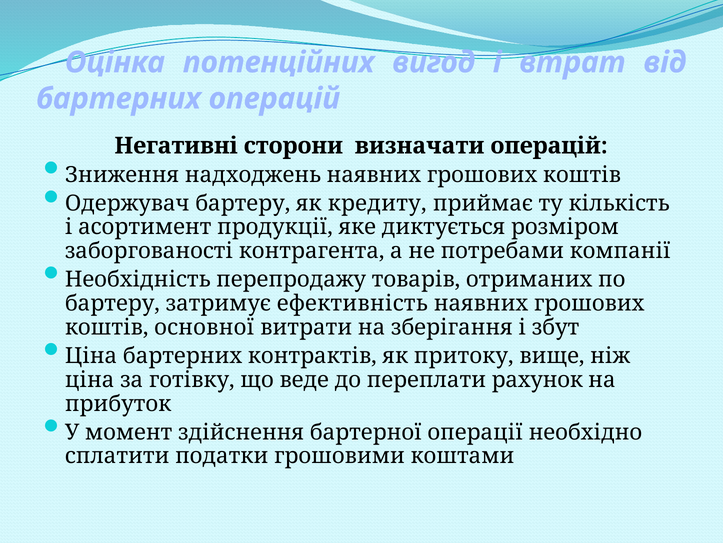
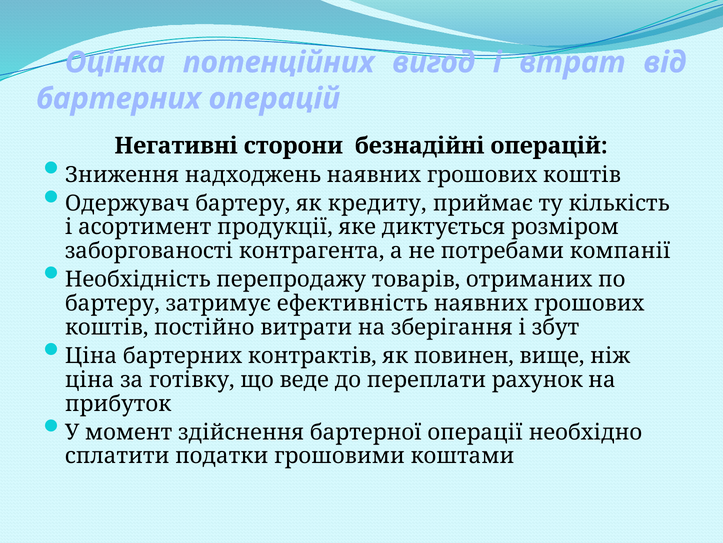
визначати: визначати -> безнадійні
основної: основної -> постійно
притоку: притоку -> повинен
